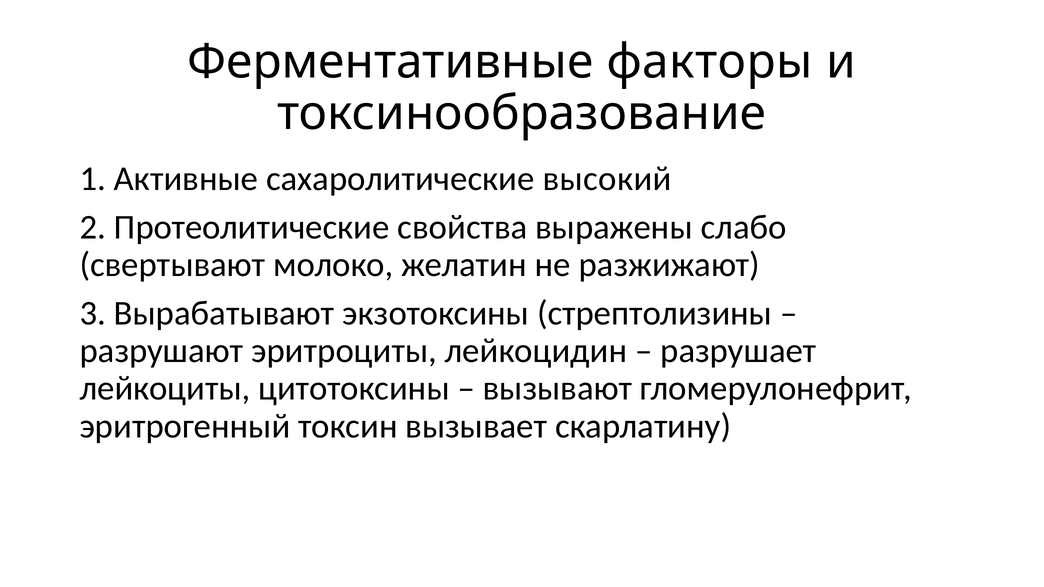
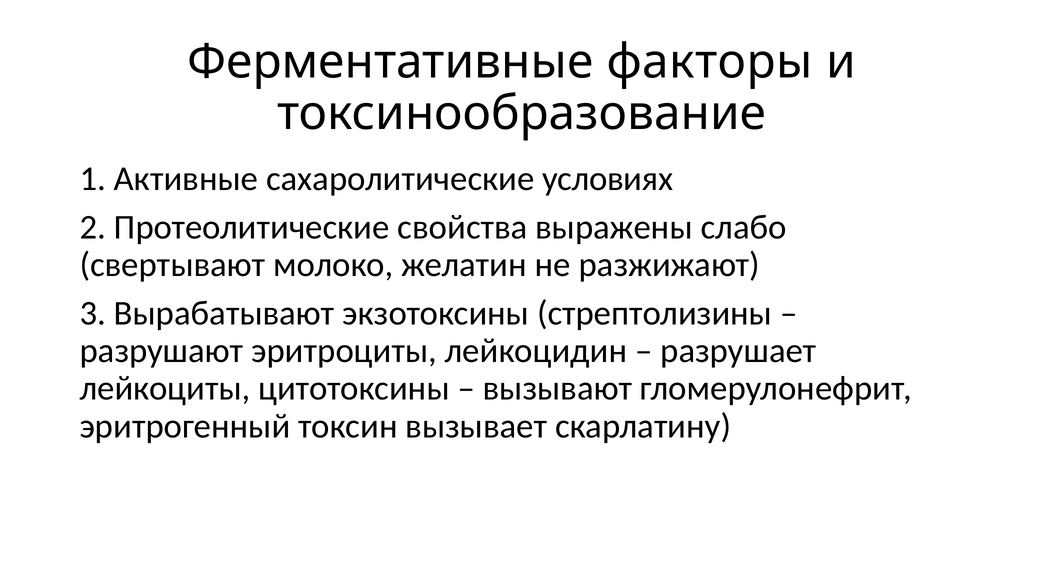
высокий: высокий -> условиях
